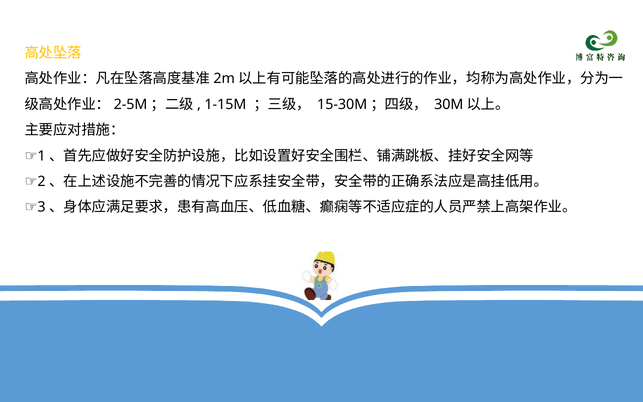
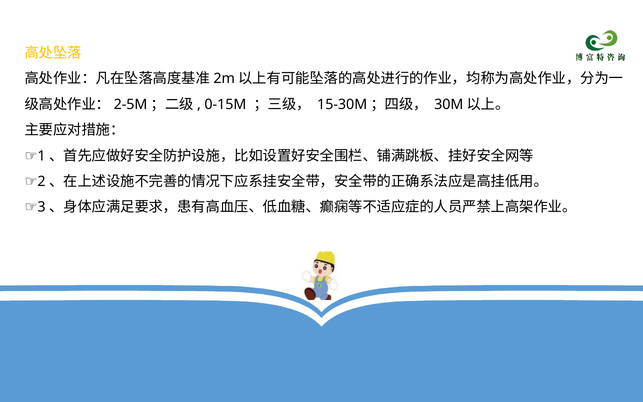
1-15M: 1-15M -> 0-15M
